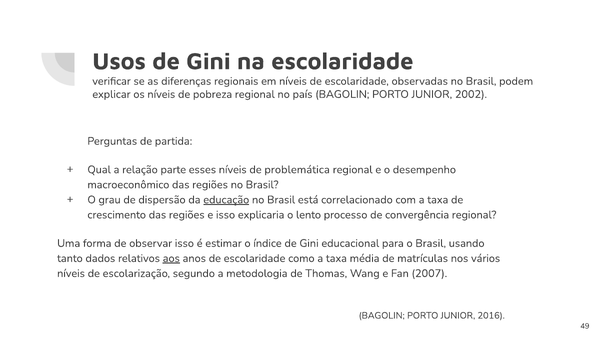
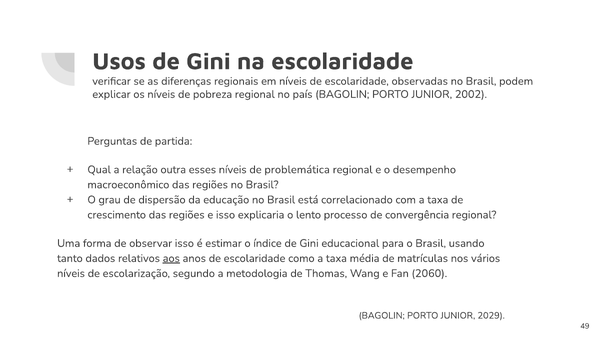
parte: parte -> outra
educação underline: present -> none
2007: 2007 -> 2060
2016: 2016 -> 2029
